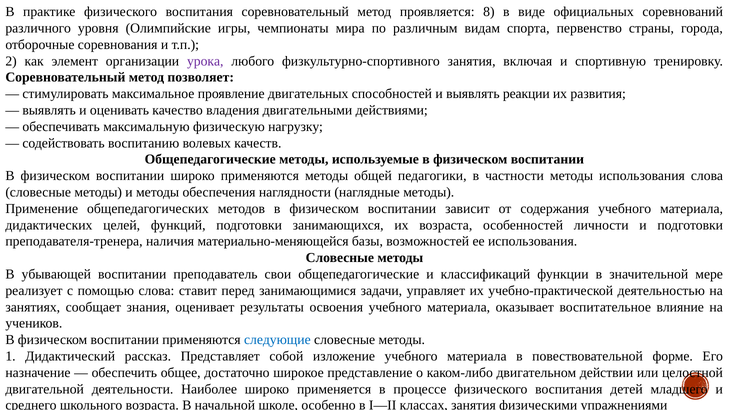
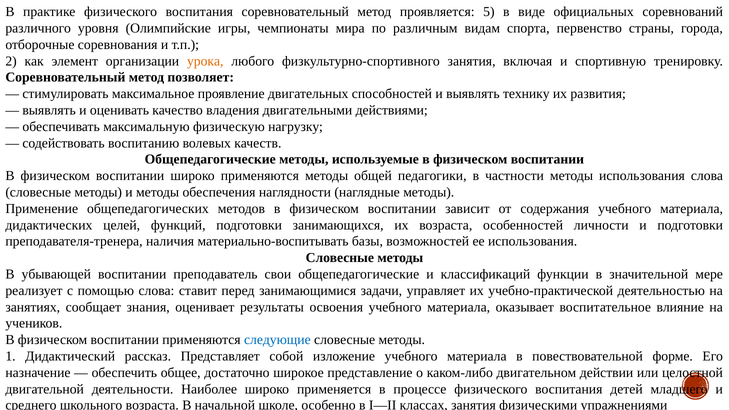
8: 8 -> 5
урока colour: purple -> orange
реакции: реакции -> технику
материально-меняющейся: материально-меняющейся -> материально-воспитывать
